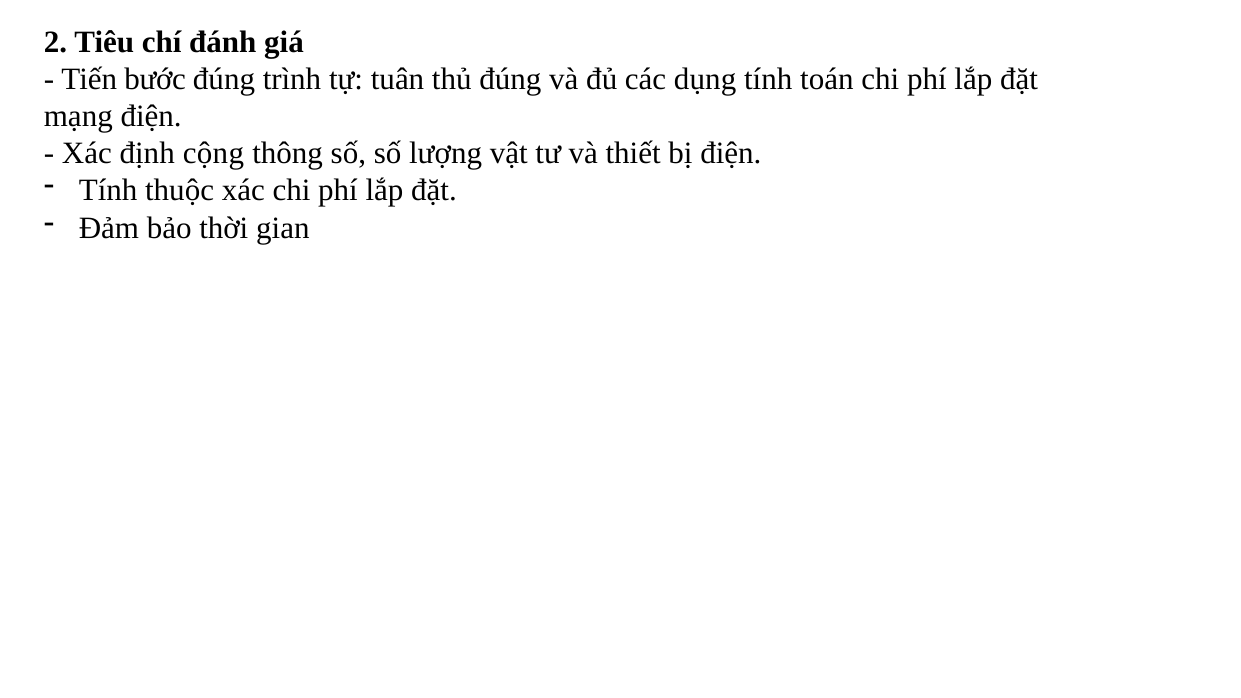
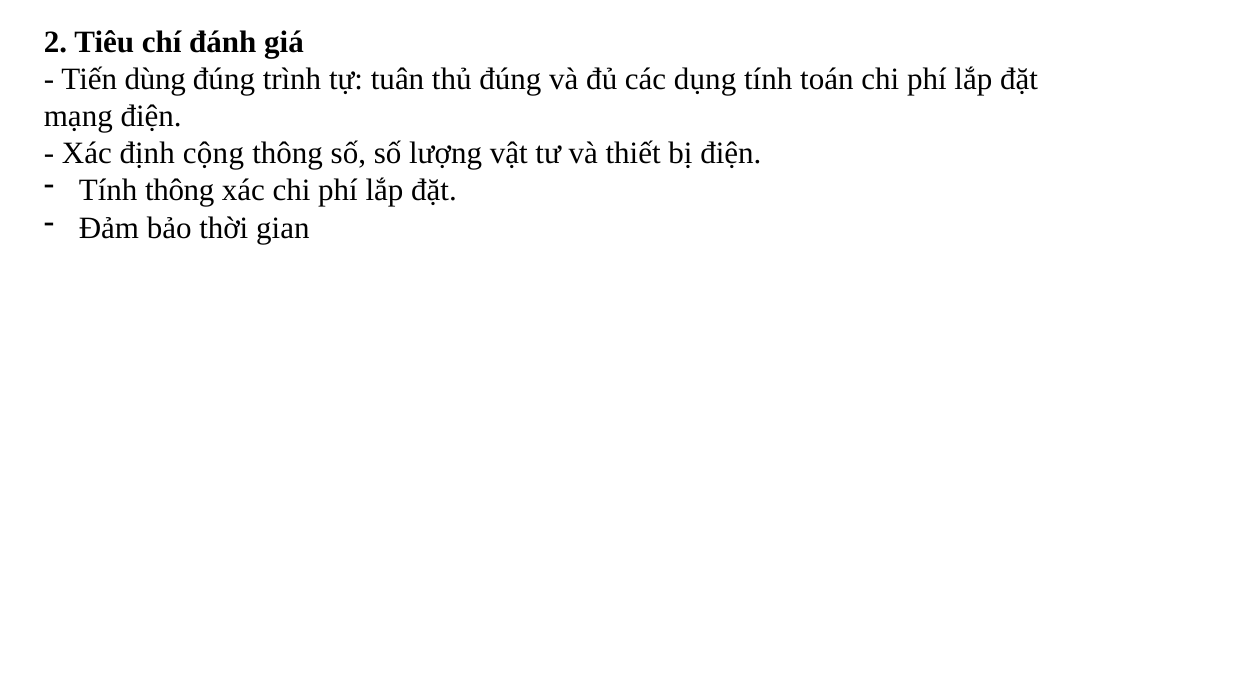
bước: bước -> dùng
Tính thuộc: thuộc -> thông
